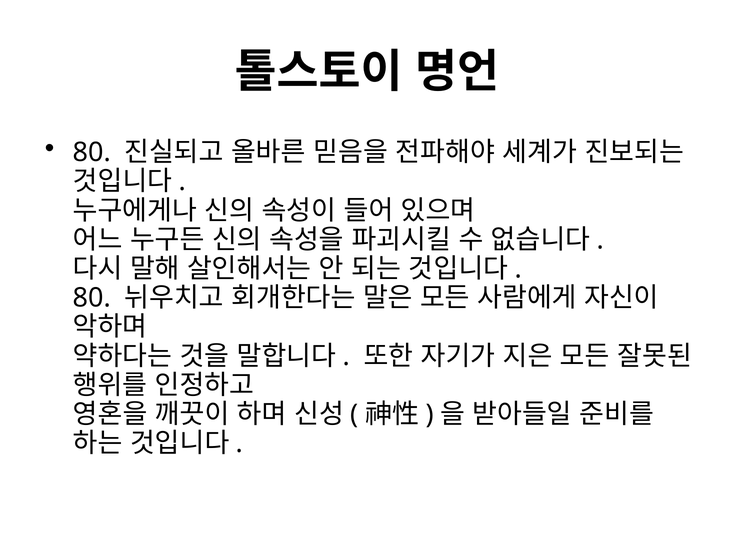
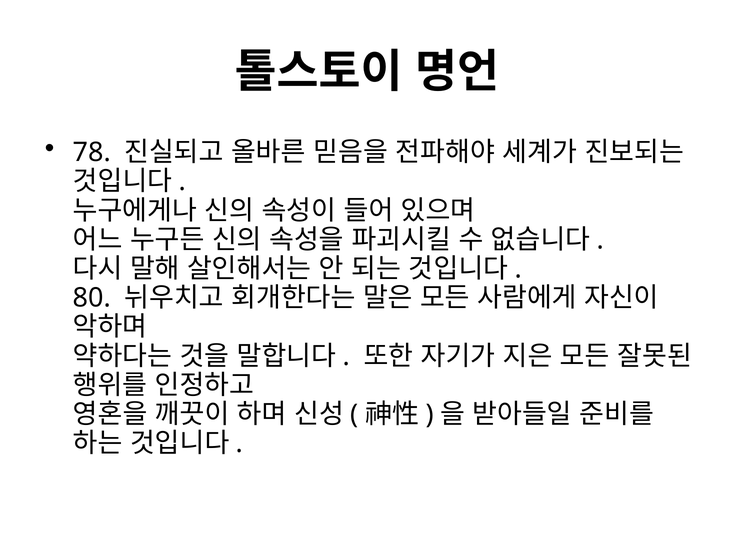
80 at (92, 153): 80 -> 78
